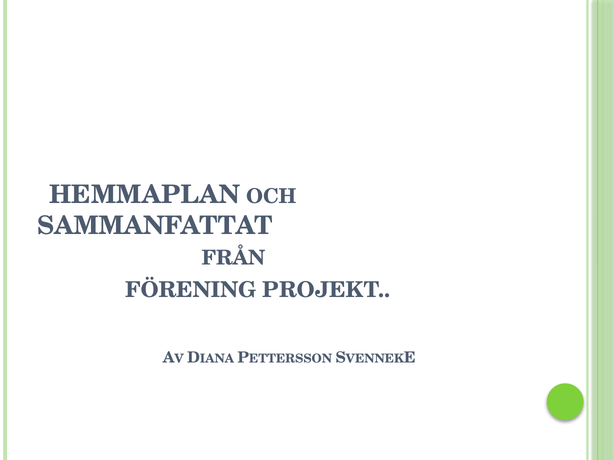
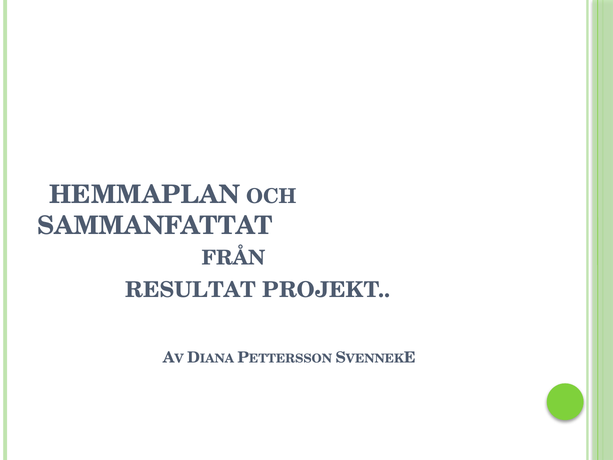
FÖRENING: FÖRENING -> RESULTAT
